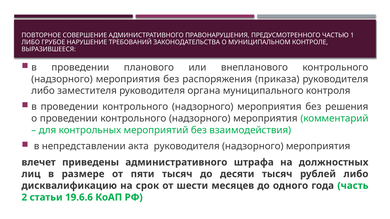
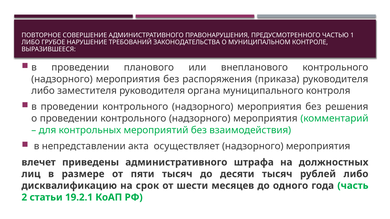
акта руководителя: руководителя -> осуществляет
19.6.6: 19.6.6 -> 19.2.1
